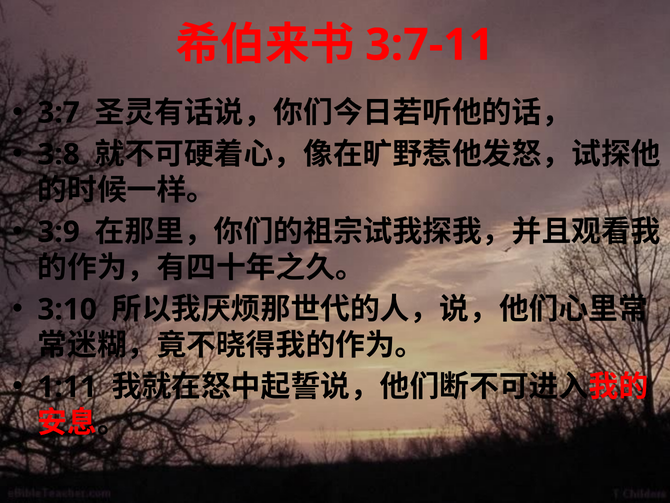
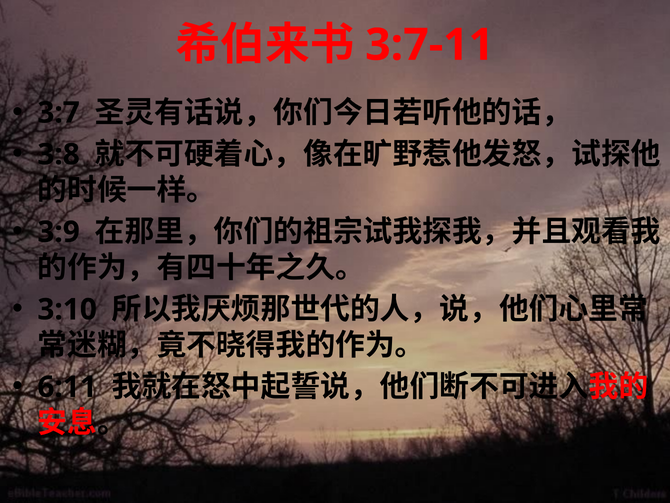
1:11: 1:11 -> 6:11
